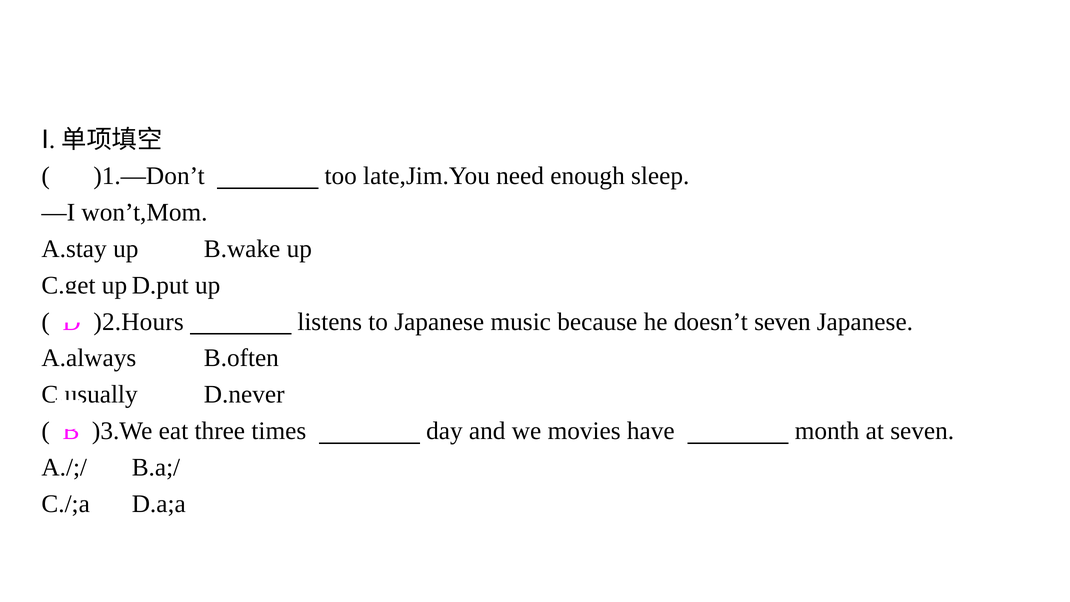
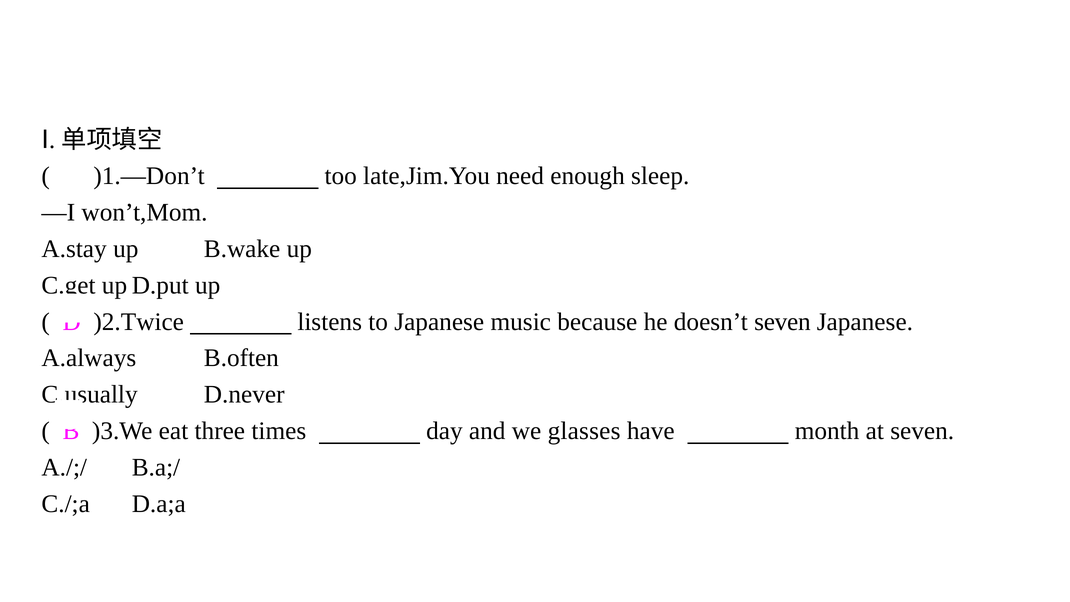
)2.Hours: )2.Hours -> )2.Twice
movies: movies -> glasses
